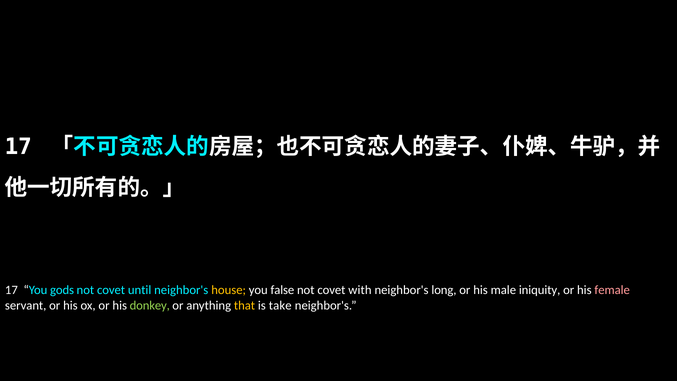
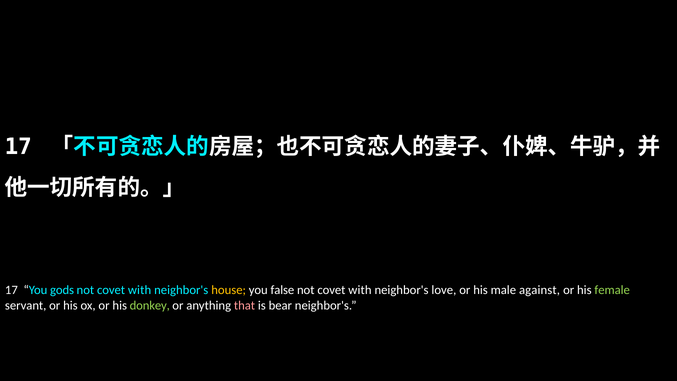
until at (140, 290): until -> with
long: long -> love
iniquity: iniquity -> against
female colour: pink -> light green
that colour: yellow -> pink
take: take -> bear
